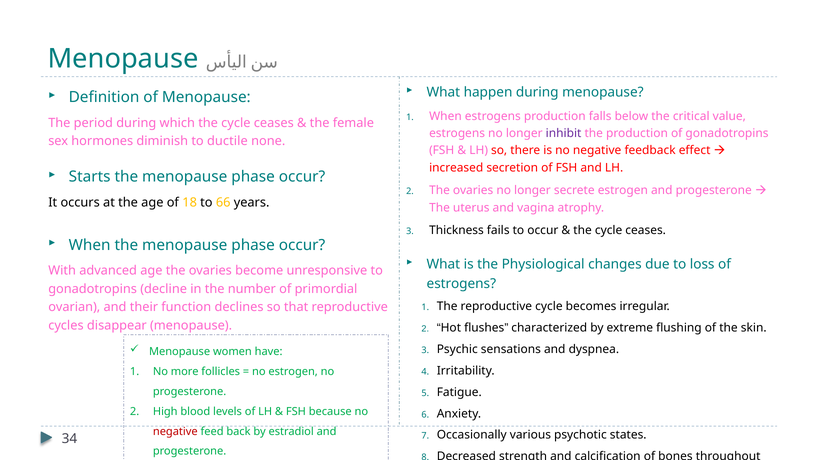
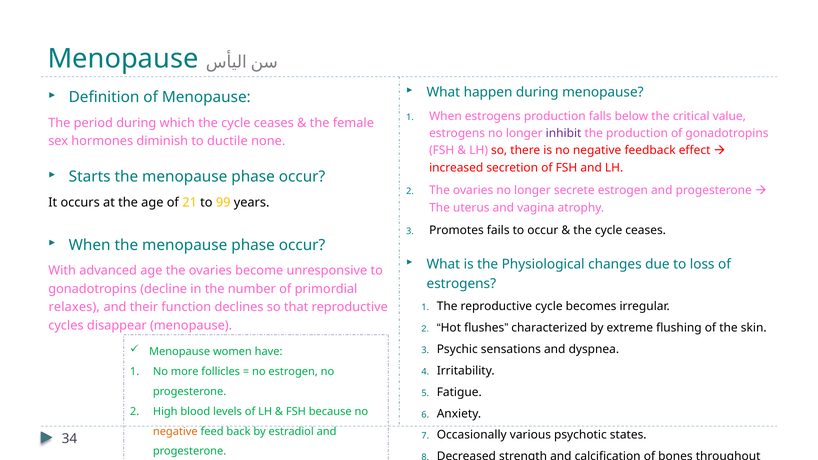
18: 18 -> 21
66: 66 -> 99
Thickness: Thickness -> Promotes
ovarian: ovarian -> relaxes
negative at (175, 432) colour: red -> orange
